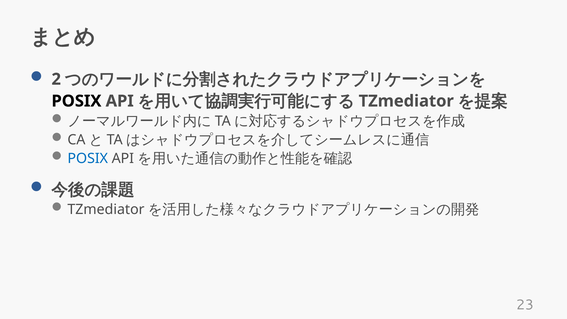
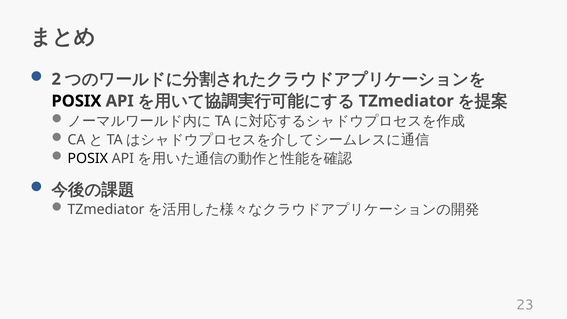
POSIX at (88, 158) colour: blue -> black
